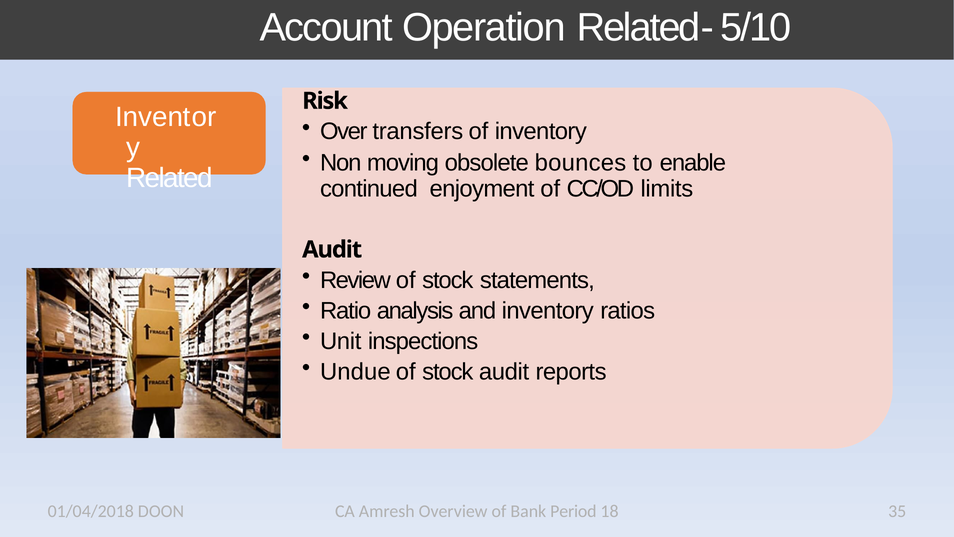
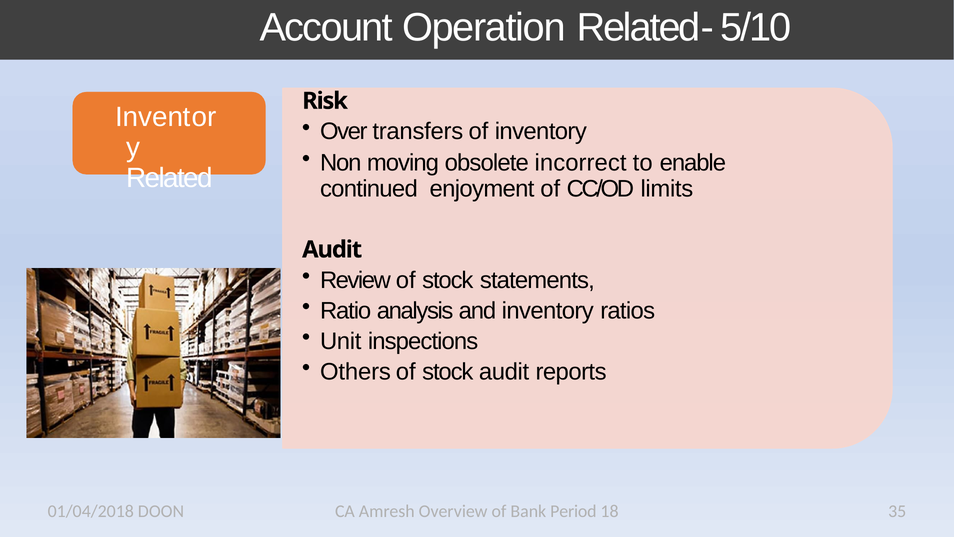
bounces: bounces -> incorrect
Undue: Undue -> Others
